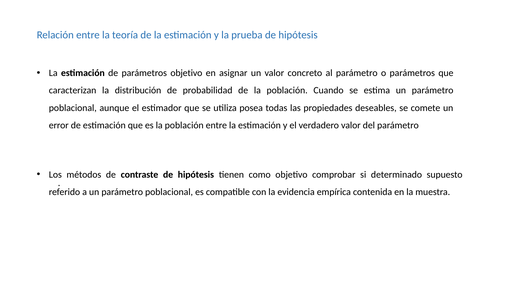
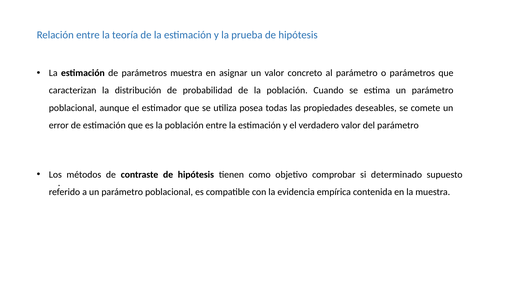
parámetros objetivo: objetivo -> muestra
